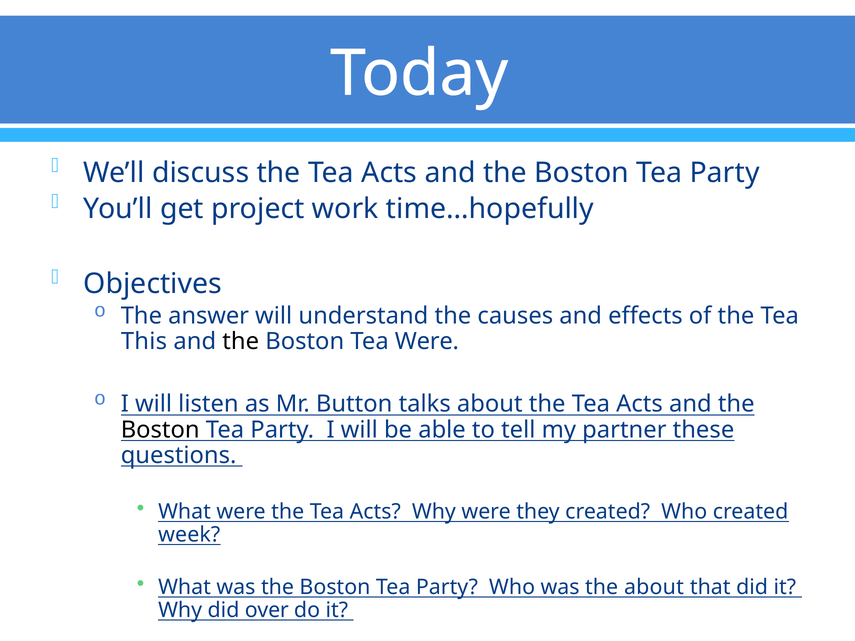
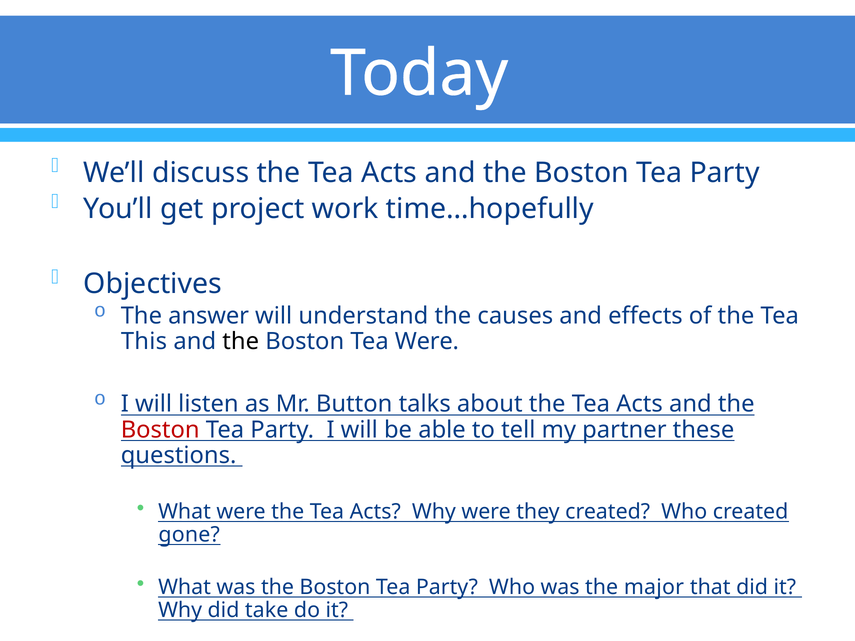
Boston at (160, 430) colour: black -> red
week: week -> gone
the about: about -> major
over: over -> take
